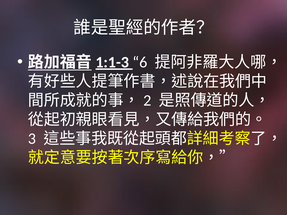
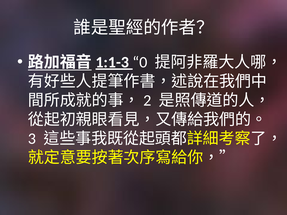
6: 6 -> 0
